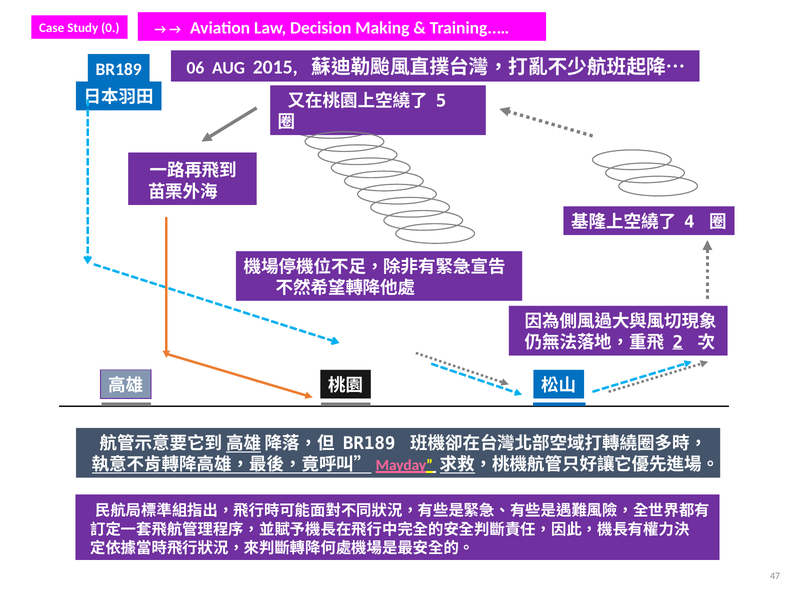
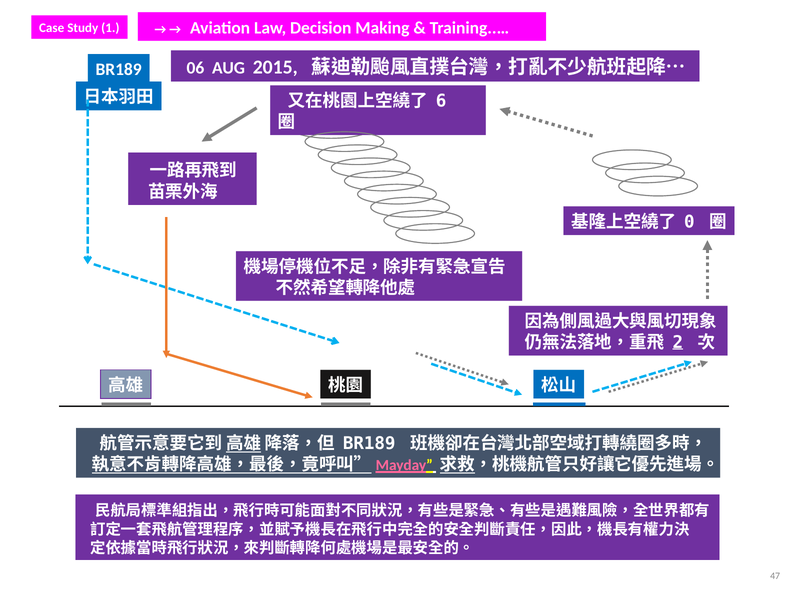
0: 0 -> 1
5: 5 -> 6
4: 4 -> 0
